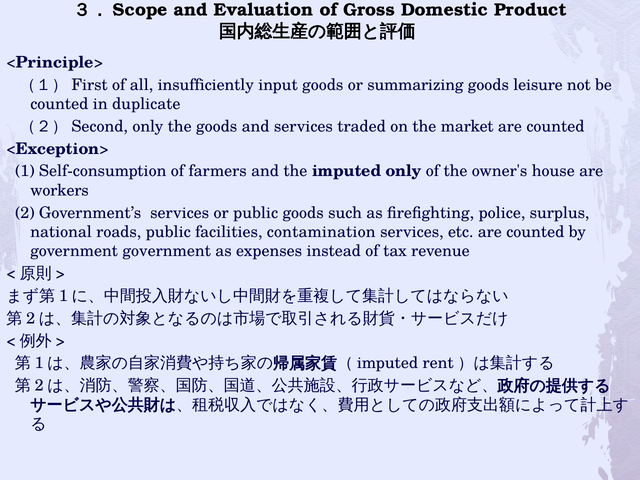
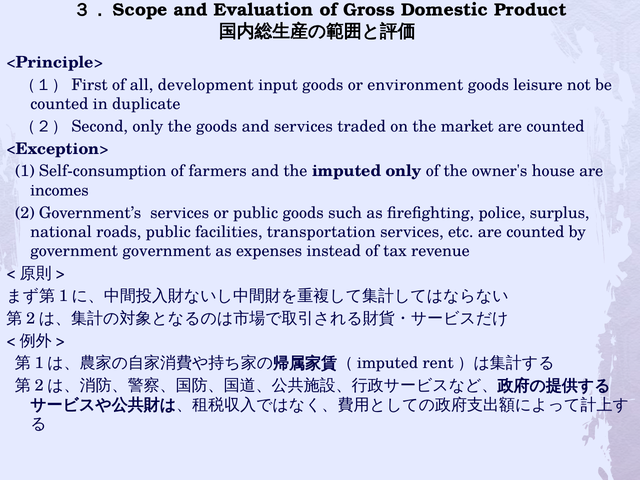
insufficiently: insufficiently -> development
summarizing: summarizing -> environment
workers: workers -> incomes
contamination: contamination -> transportation
